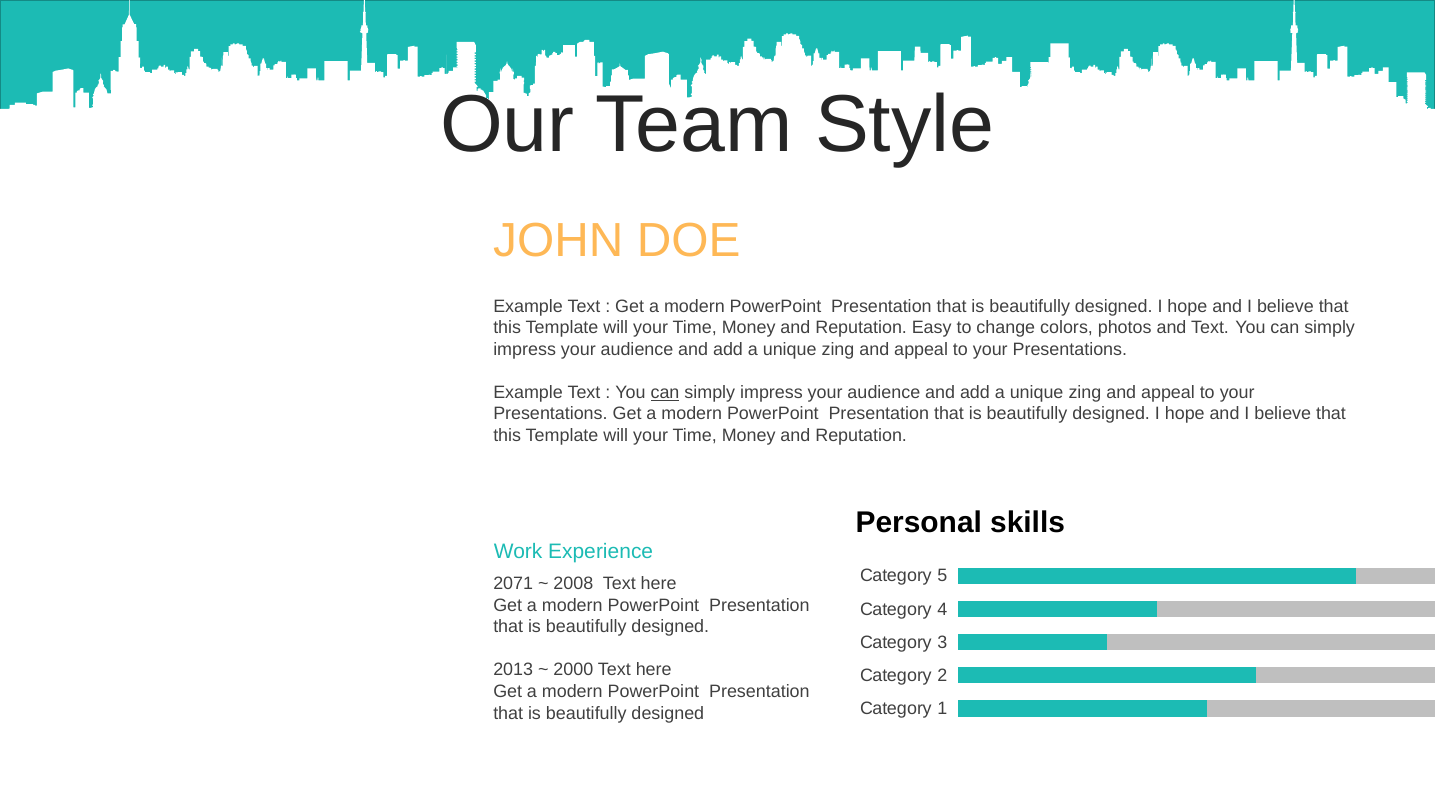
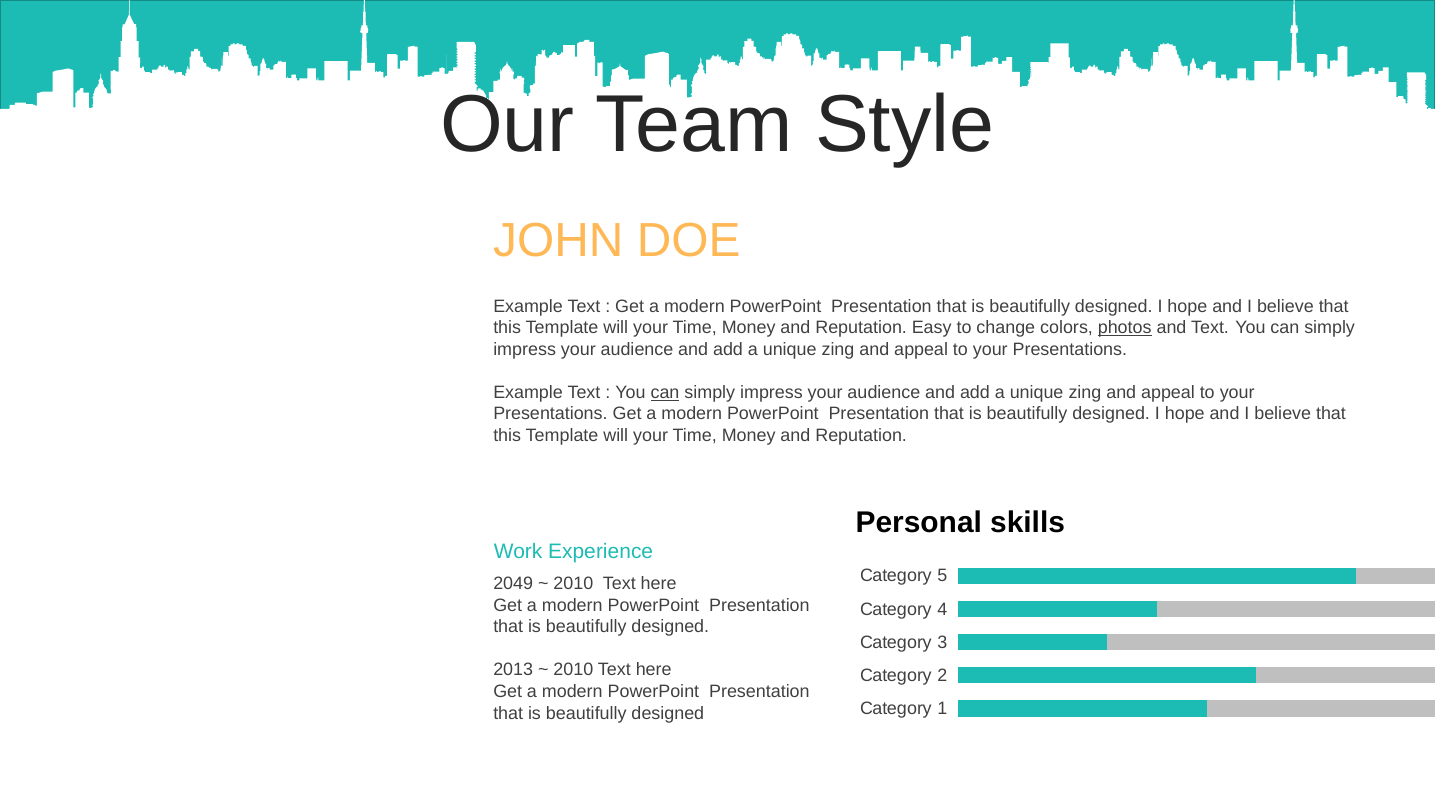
photos underline: none -> present
2071: 2071 -> 2049
2008 at (573, 584): 2008 -> 2010
2000 at (573, 670): 2000 -> 2010
